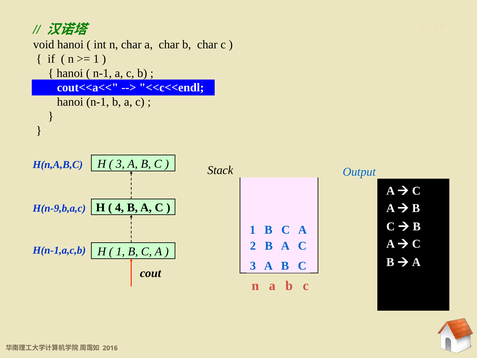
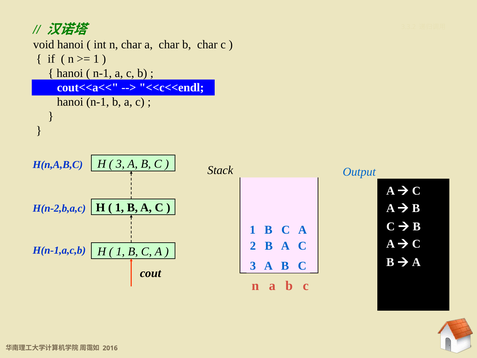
4 at (119, 208): 4 -> 1
H(n-9,b,a,c: H(n-9,b,a,c -> H(n-2,b,a,c
